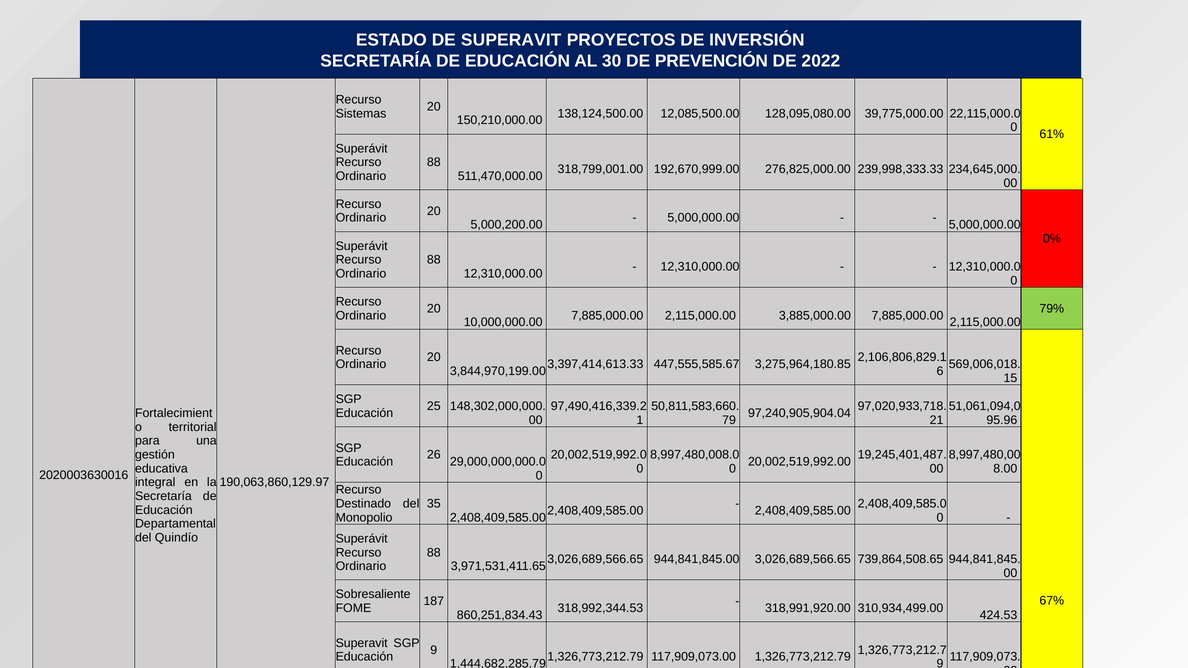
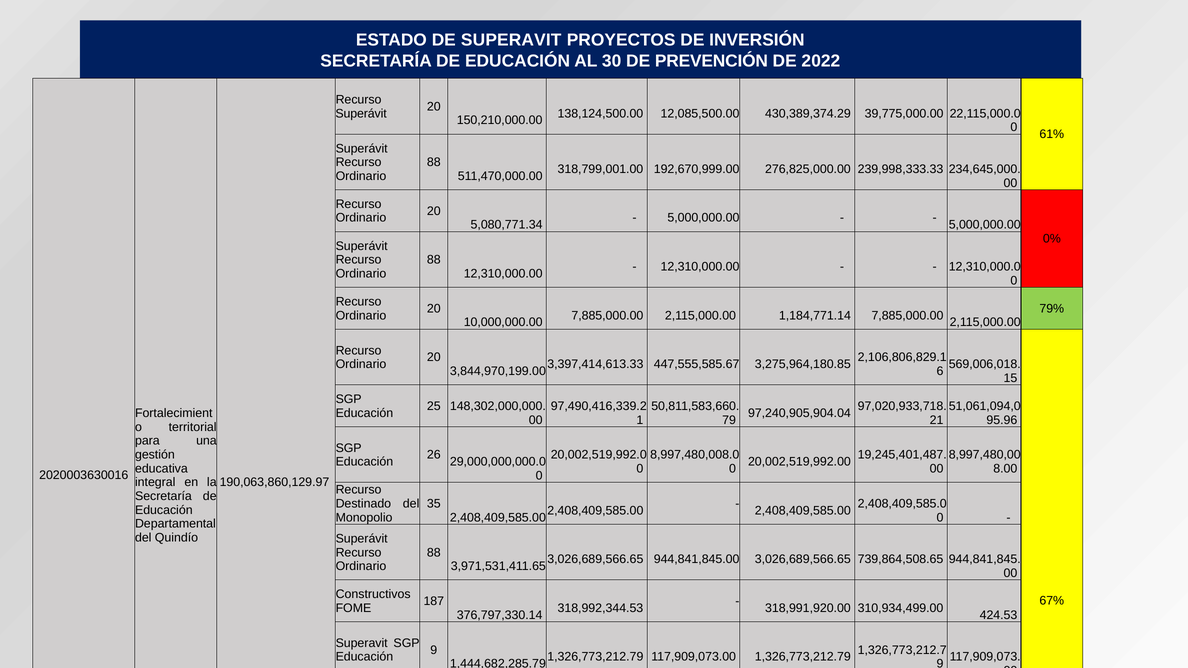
Sistemas at (361, 113): Sistemas -> Superávit
128,095,080.00: 128,095,080.00 -> 430,389,374.29
5,000,200.00: 5,000,200.00 -> 5,080,771.34
3,885,000.00: 3,885,000.00 -> 1,184,771.14
Sobresaliente: Sobresaliente -> Constructivos
860,251,834.43: 860,251,834.43 -> 376,797,330.14
